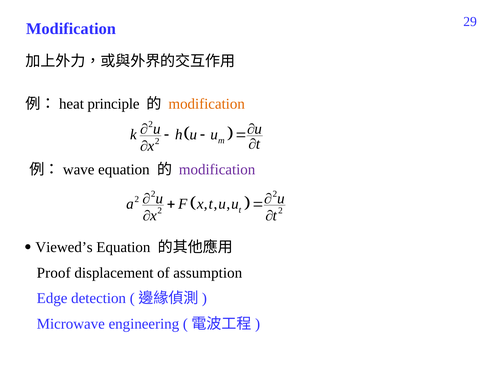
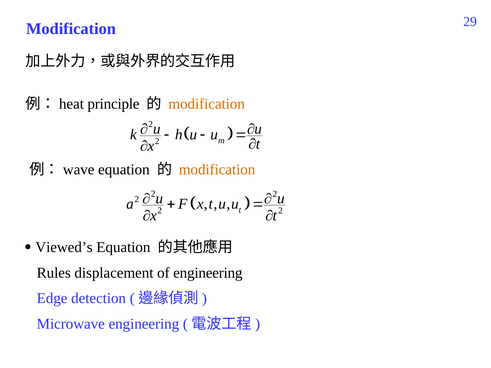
modification at (217, 170) colour: purple -> orange
Proof: Proof -> Rules
of assumption: assumption -> engineering
